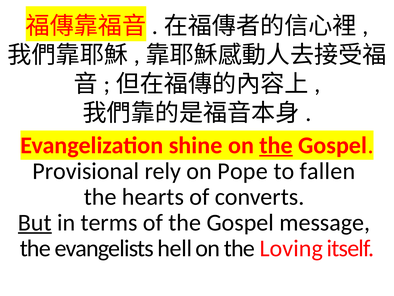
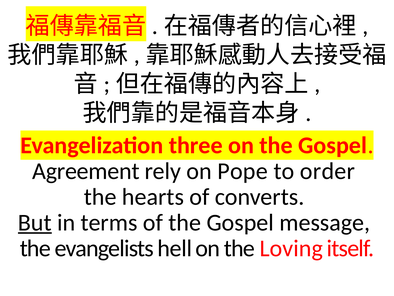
shine: shine -> three
the at (276, 145) underline: present -> none
Provisional: Provisional -> Agreement
fallen: fallen -> order
